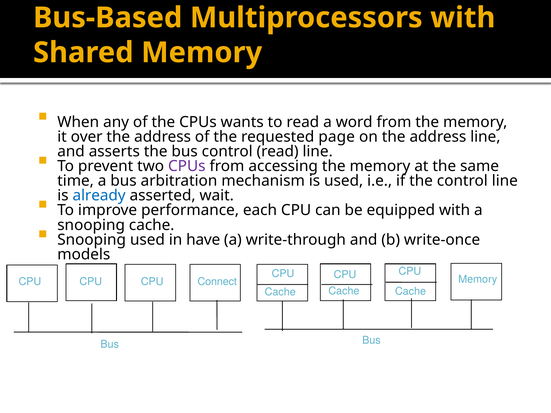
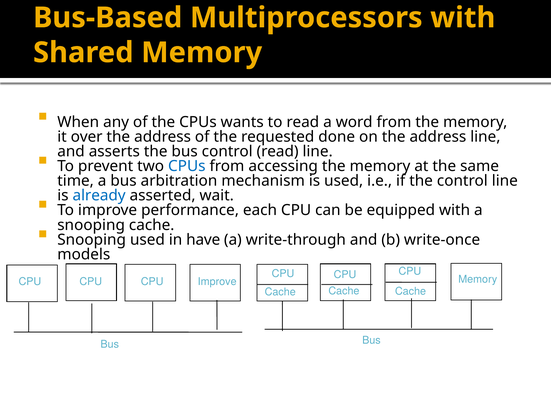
page: page -> done
CPUs at (187, 166) colour: purple -> blue
Connect at (217, 282): Connect -> Improve
